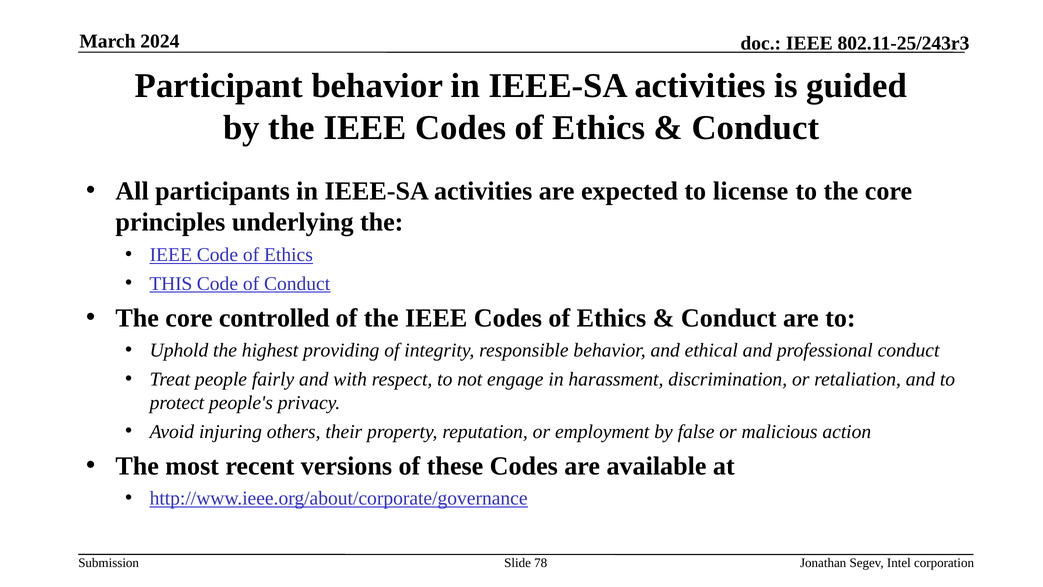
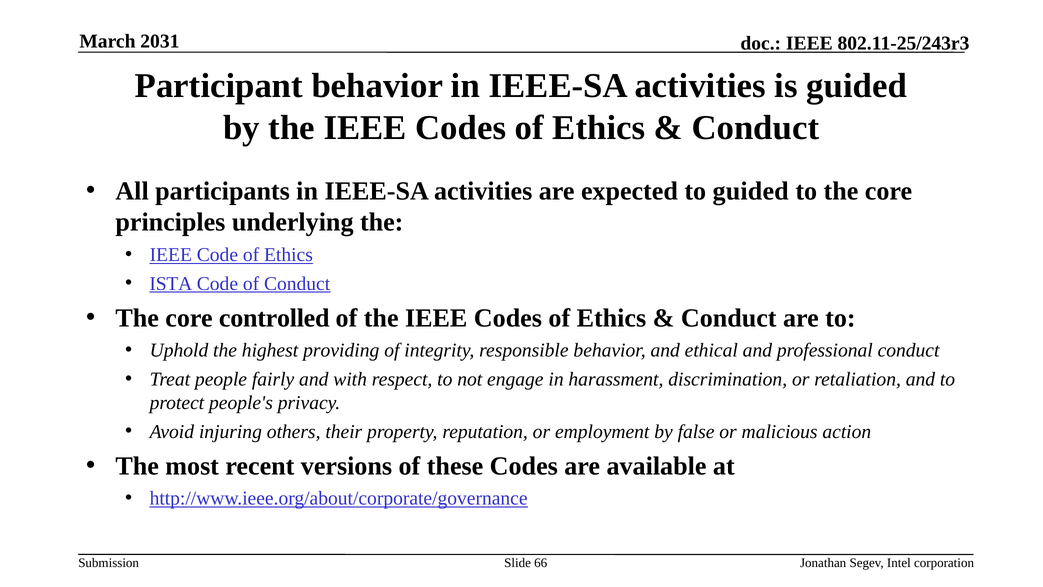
2024: 2024 -> 2031
to license: license -> guided
THIS: THIS -> ISTA
78: 78 -> 66
